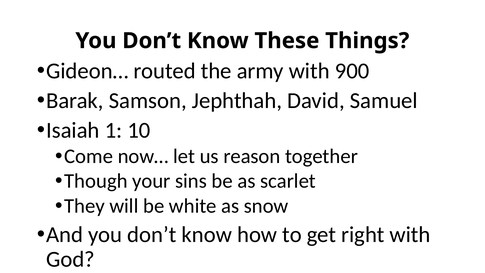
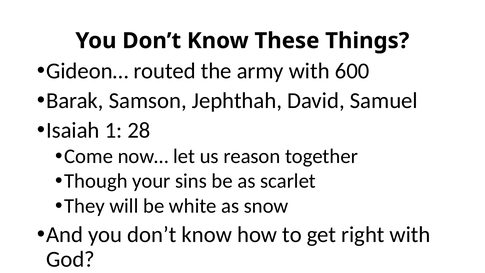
900: 900 -> 600
10: 10 -> 28
